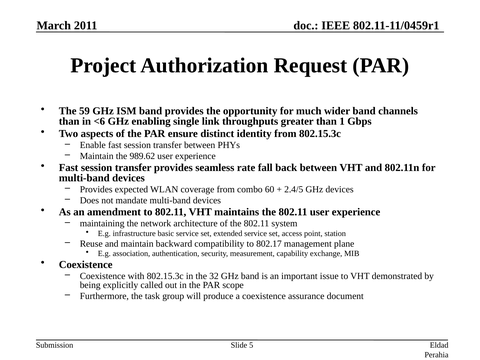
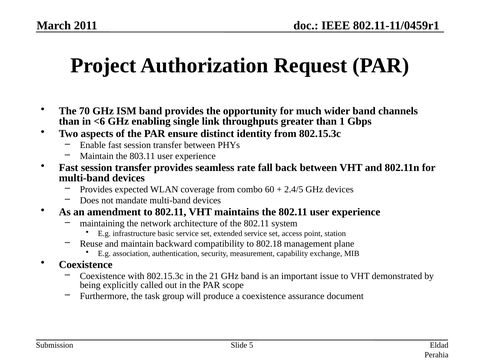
59: 59 -> 70
989.62: 989.62 -> 803.11
802.17: 802.17 -> 802.18
32: 32 -> 21
